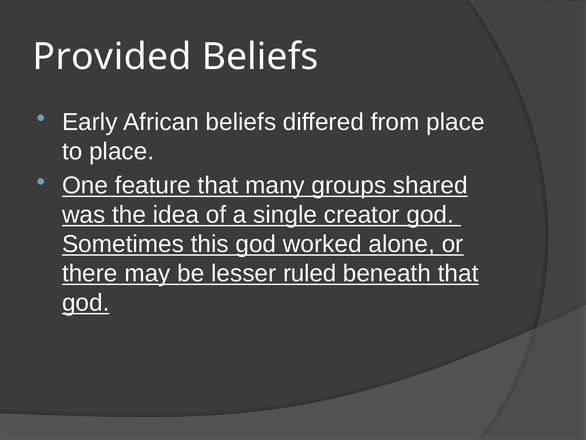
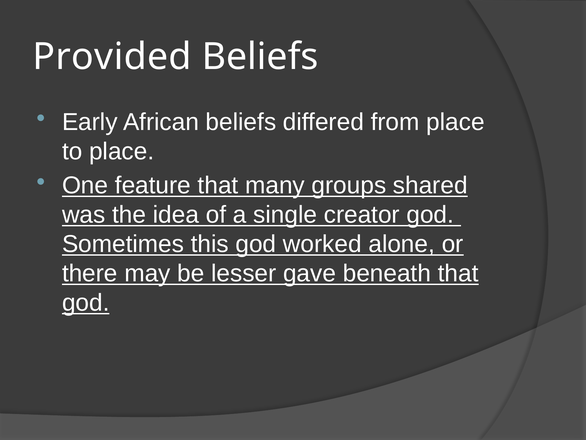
ruled: ruled -> gave
